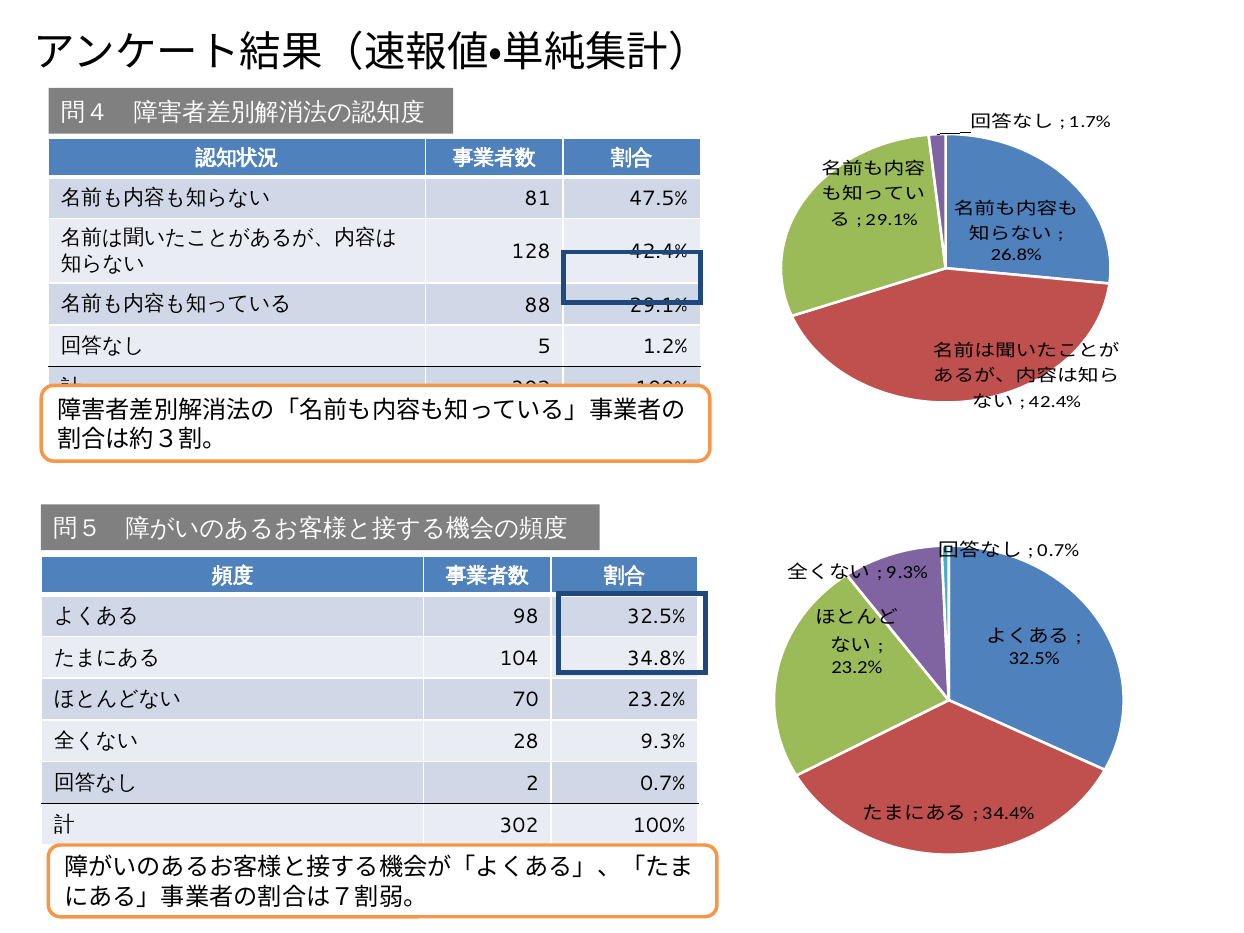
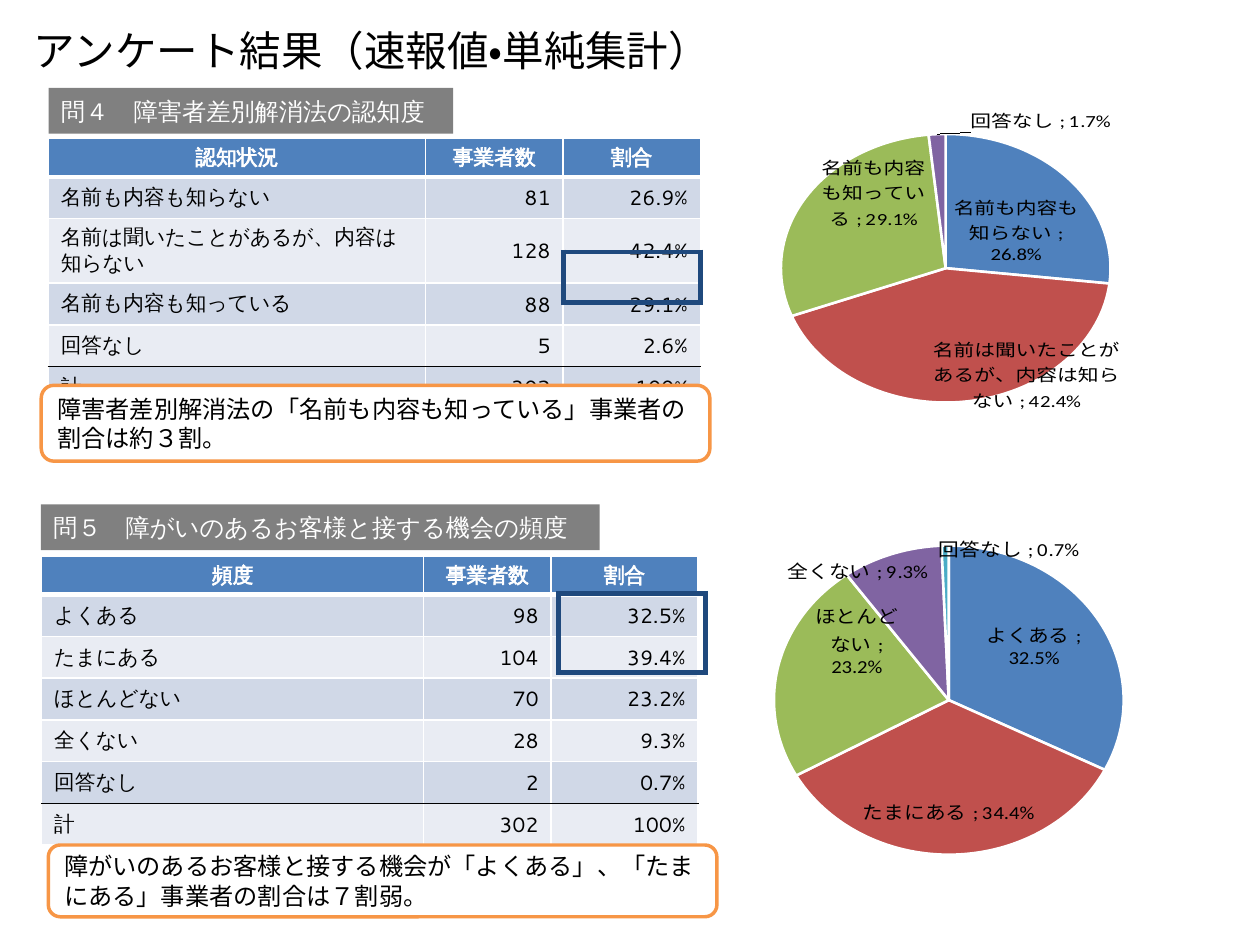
47.5%: 47.5% -> 26.9%
1.2%: 1.2% -> 2.6%
34.8%: 34.8% -> 39.4%
